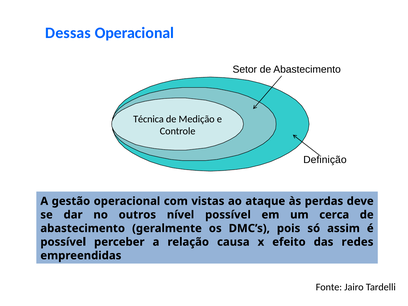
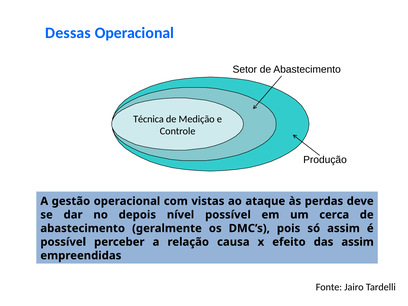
Definição: Definição -> Produção
outros: outros -> depois
das redes: redes -> assim
